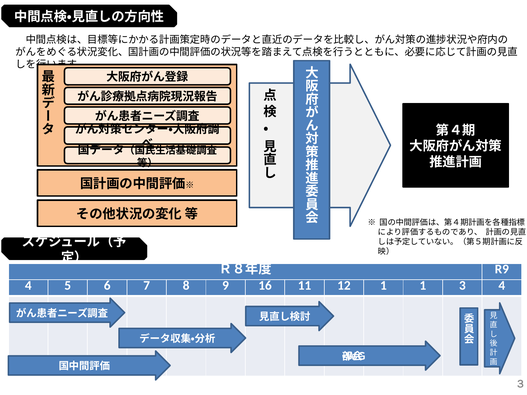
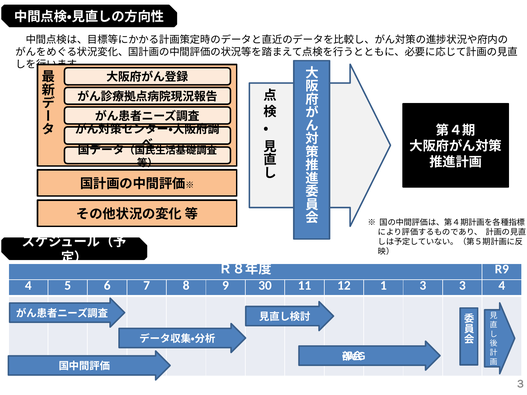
16: 16 -> 30
1 1: 1 -> 3
